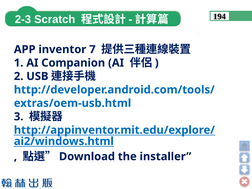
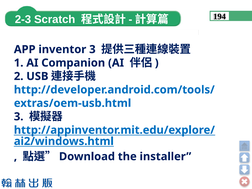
inventor 7: 7 -> 3
